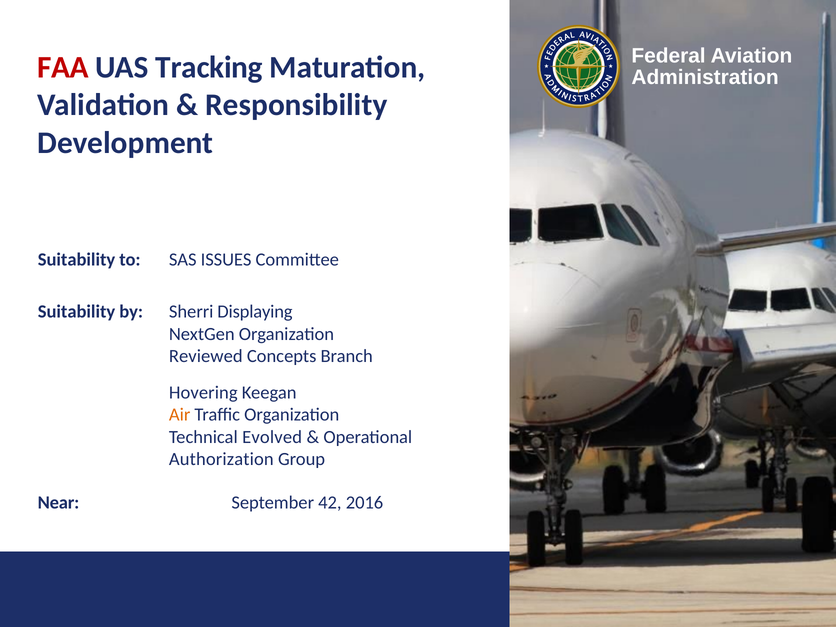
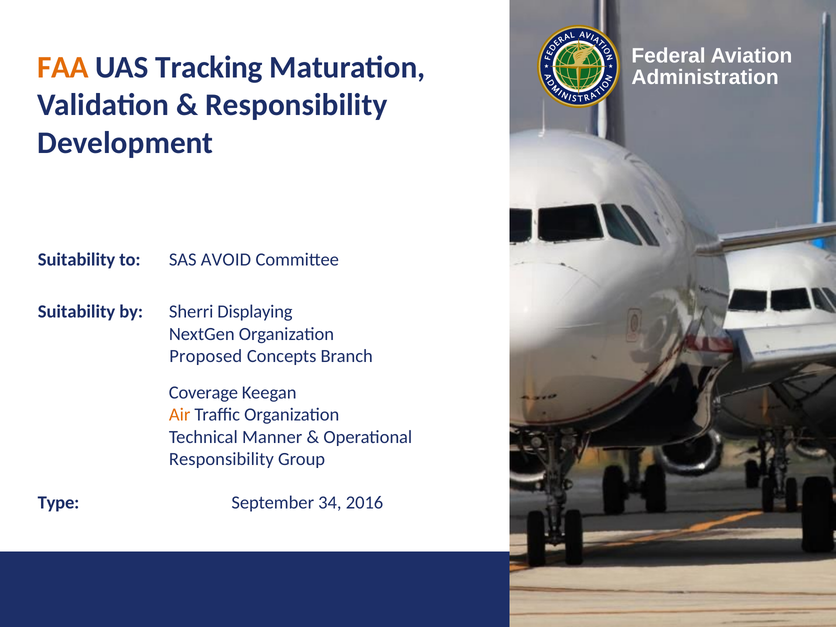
FAA colour: red -> orange
ISSUES: ISSUES -> AVOID
Reviewed: Reviewed -> Proposed
Hovering: Hovering -> Coverage
Evolved: Evolved -> Manner
Authorization at (221, 459): Authorization -> Responsibility
Near: Near -> Type
42: 42 -> 34
